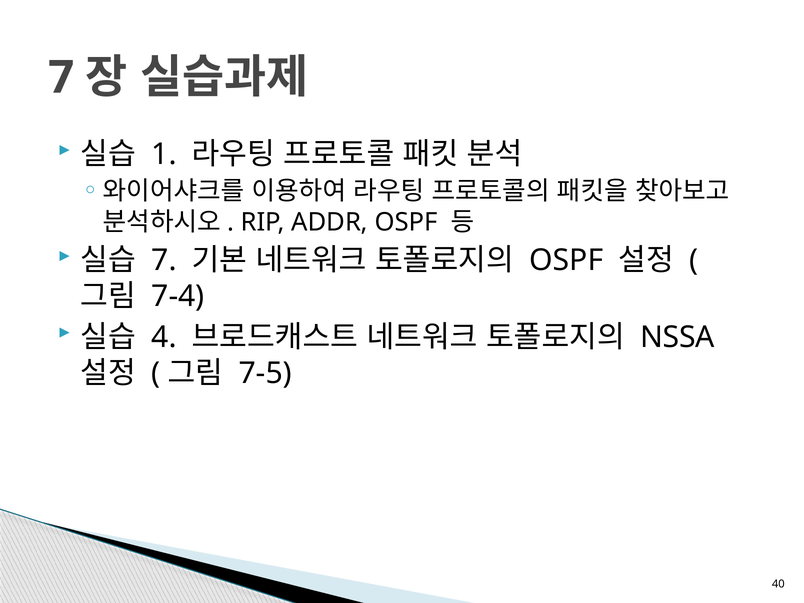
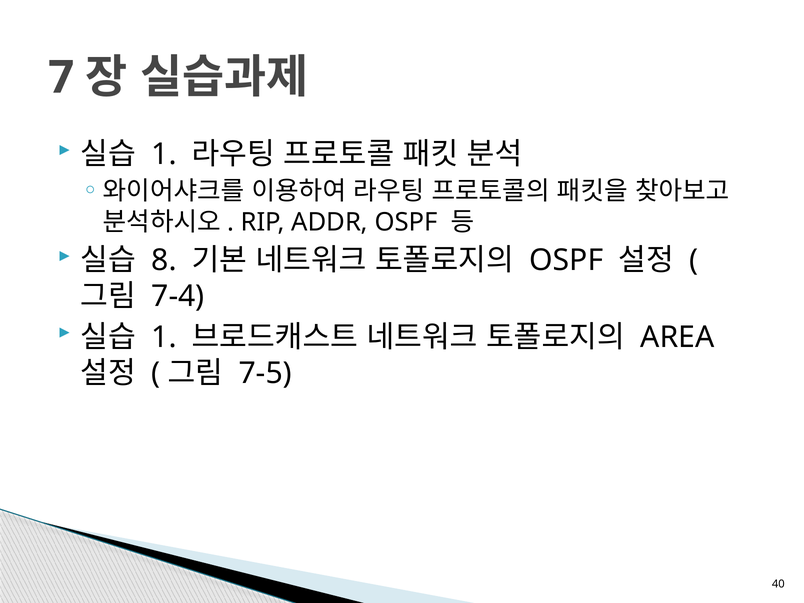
7 at (164, 260): 7 -> 8
4 at (164, 337): 4 -> 1
NSSA: NSSA -> AREA
